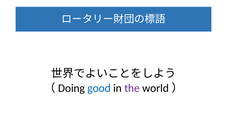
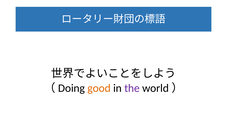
good colour: blue -> orange
